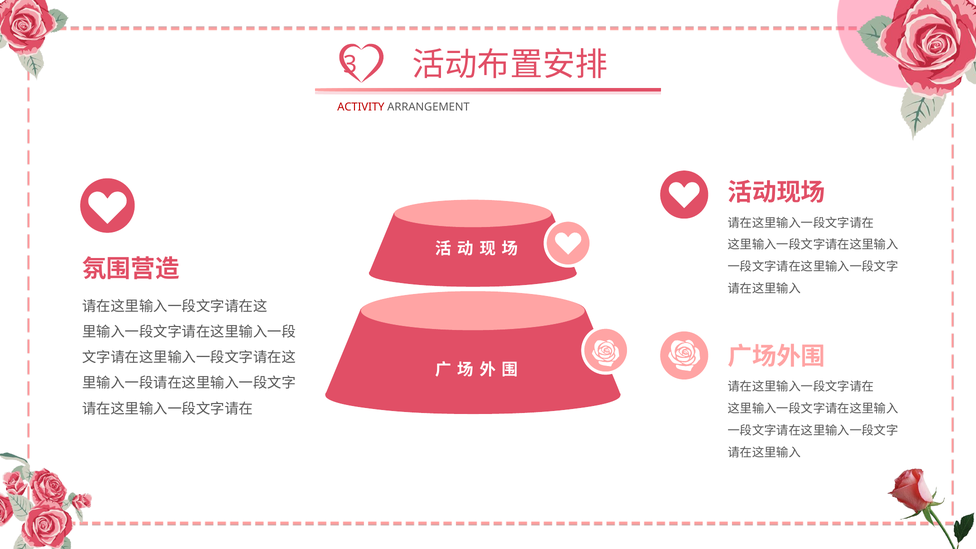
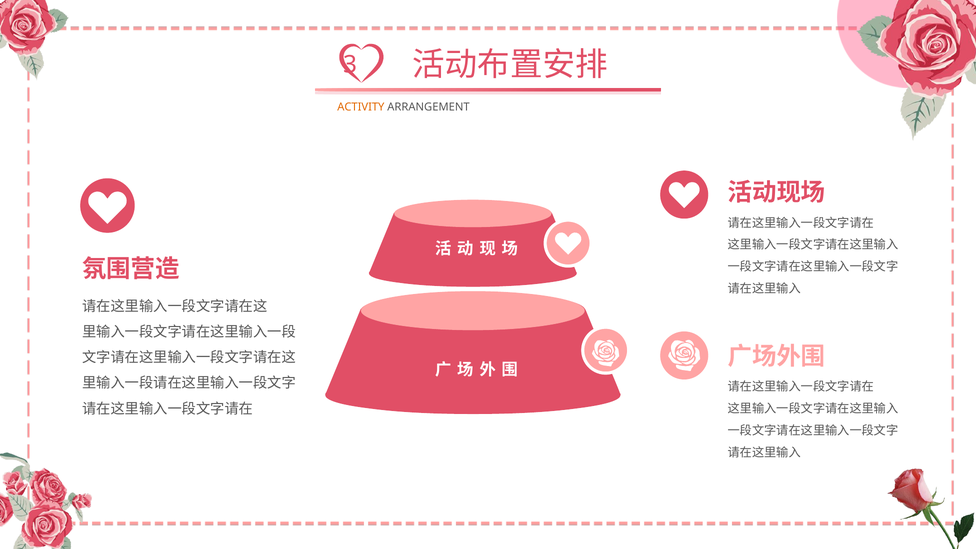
ACTIVITY colour: red -> orange
